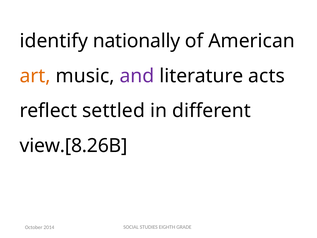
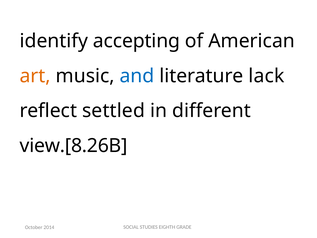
nationally: nationally -> accepting
and colour: purple -> blue
acts: acts -> lack
